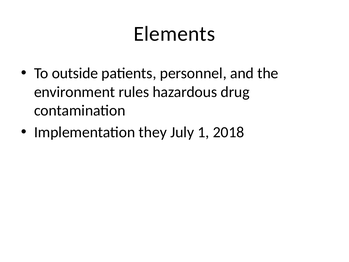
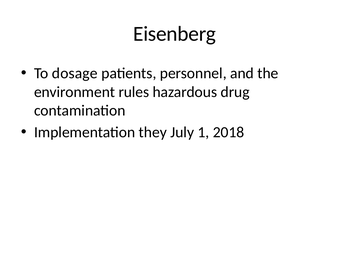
Elements: Elements -> Eisenberg
outside: outside -> dosage
